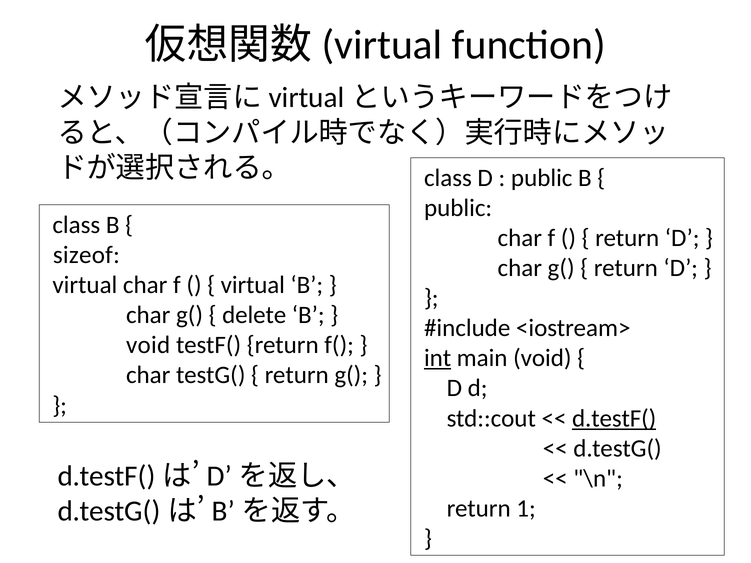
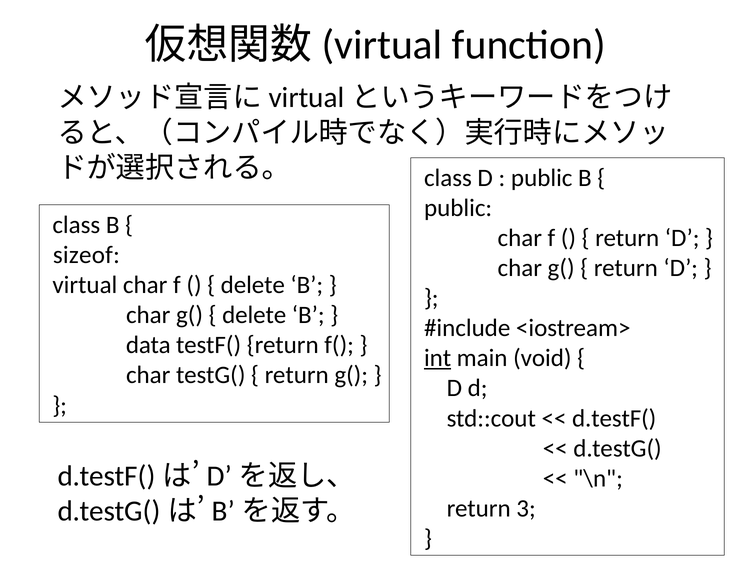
virtual at (253, 285): virtual -> delete
void at (148, 345): void -> data
d.testF( underline: present -> none
1: 1 -> 3
